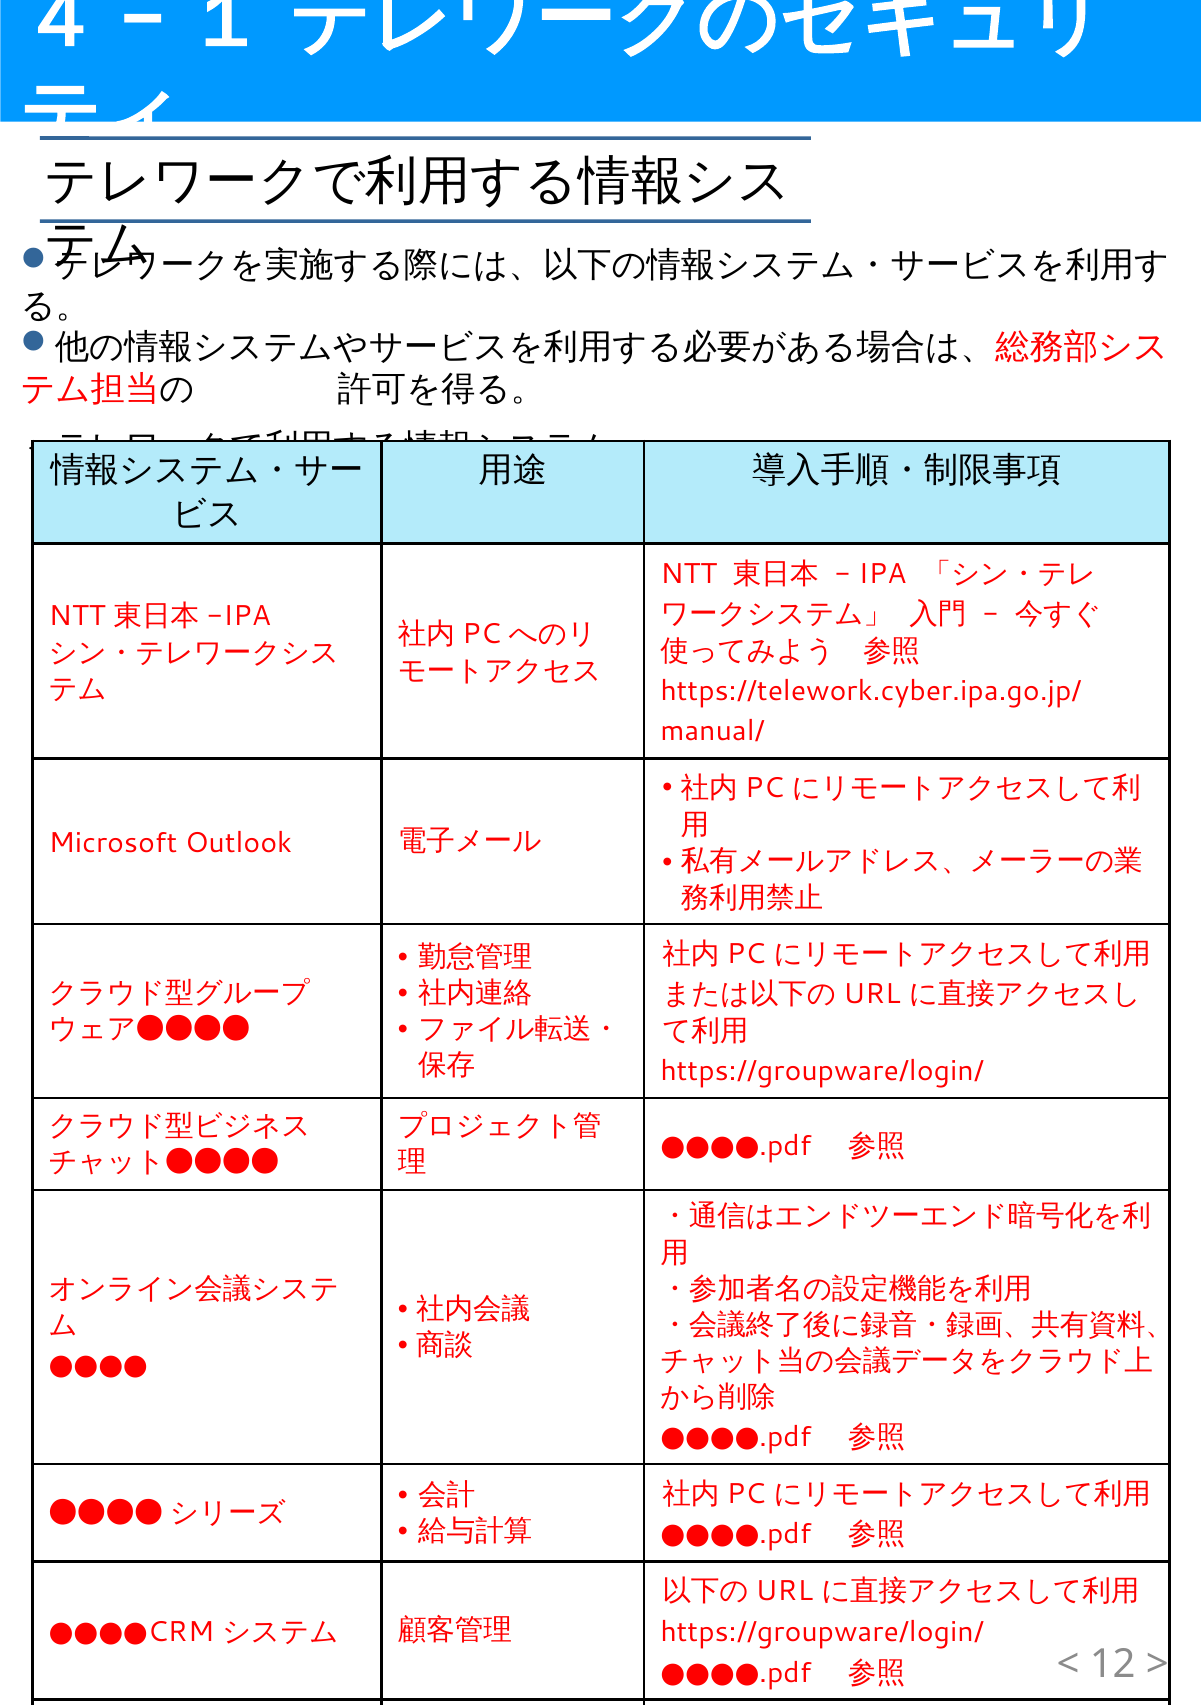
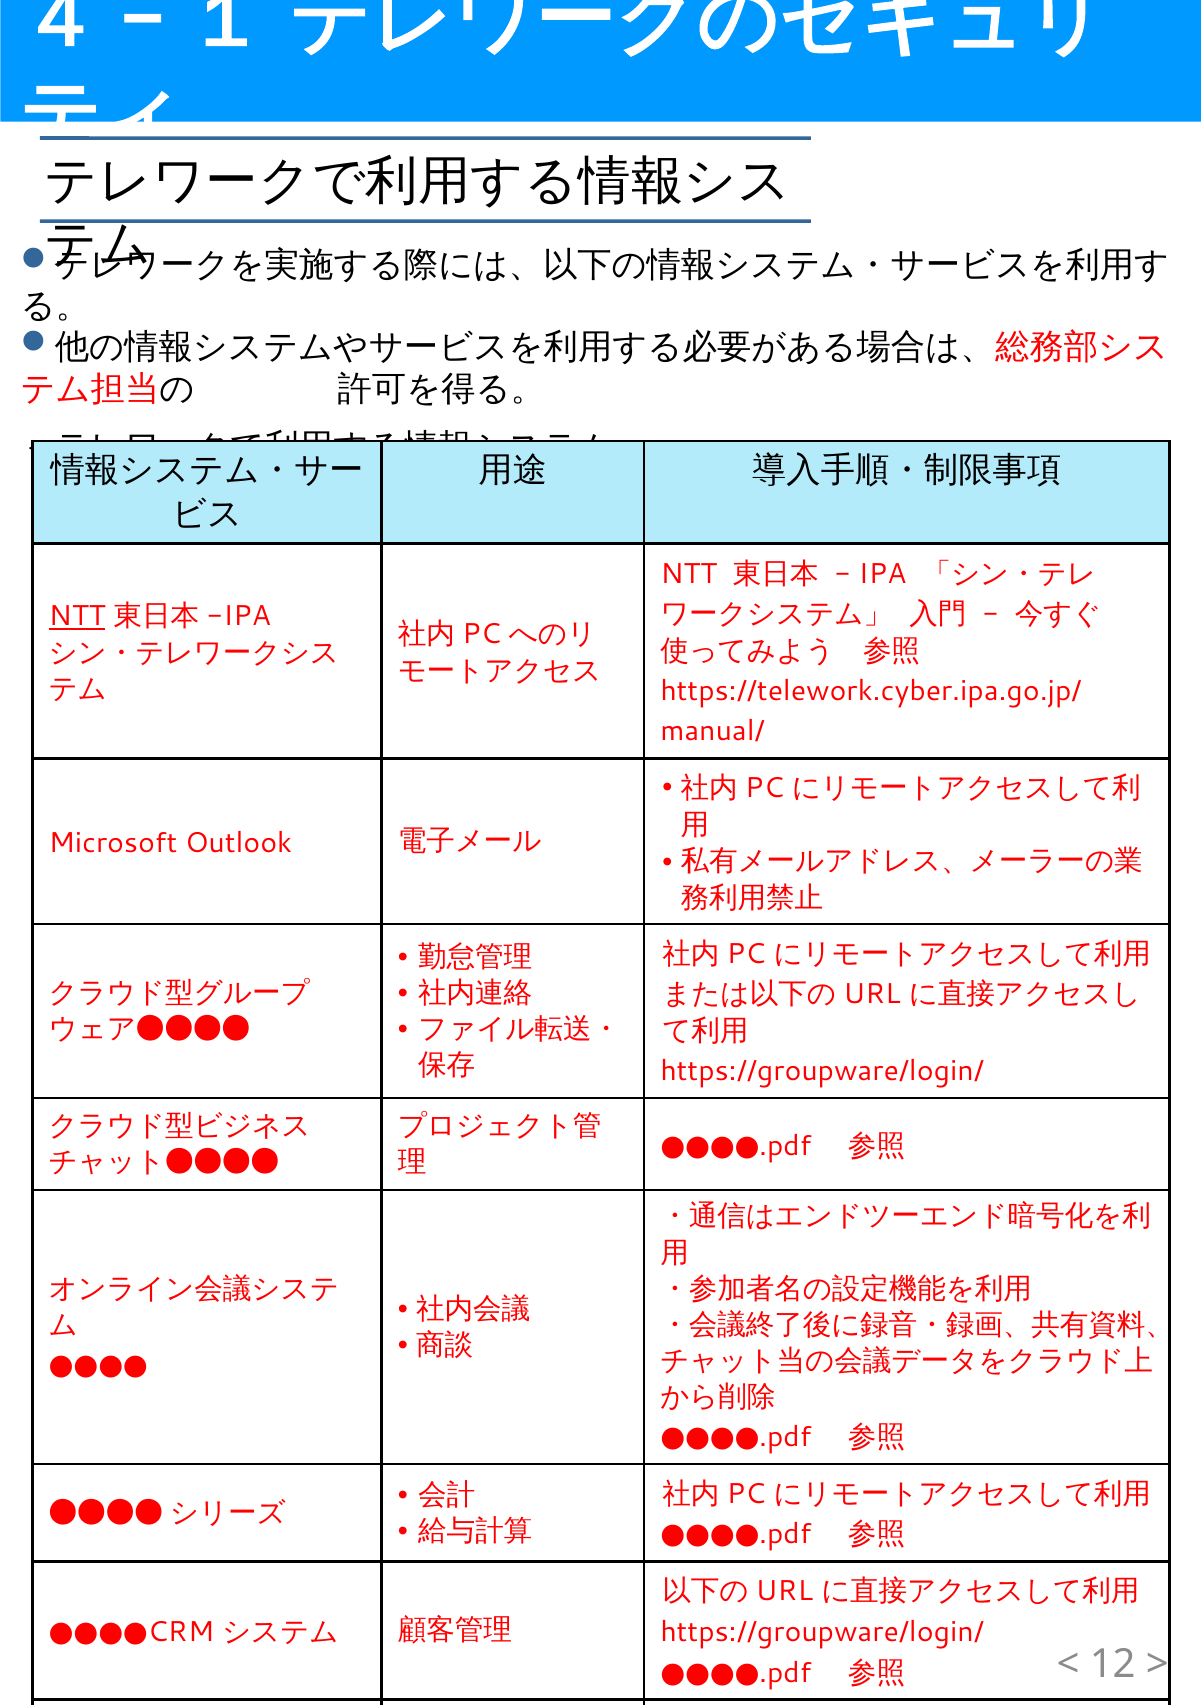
NTT at (77, 616) underline: none -> present
